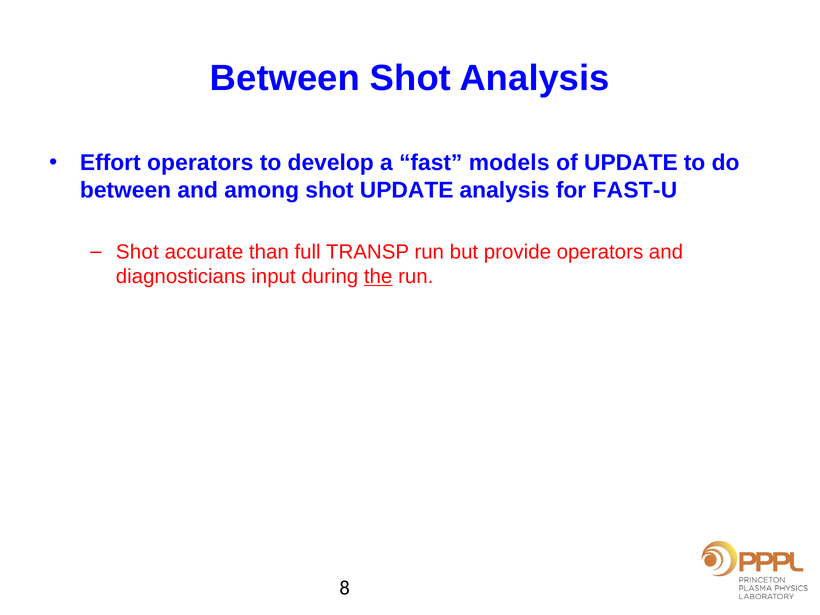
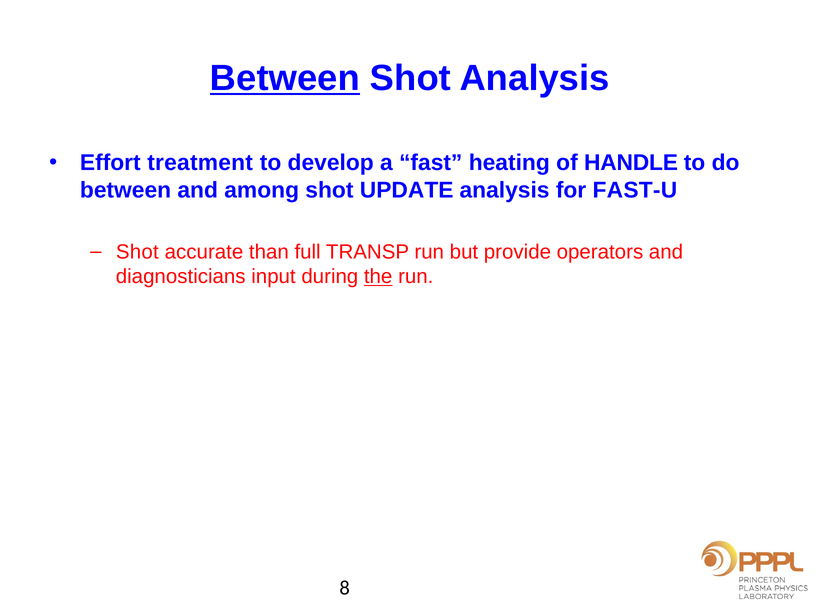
Between at (285, 78) underline: none -> present
Effort operators: operators -> treatment
models: models -> heating
of UPDATE: UPDATE -> HANDLE
